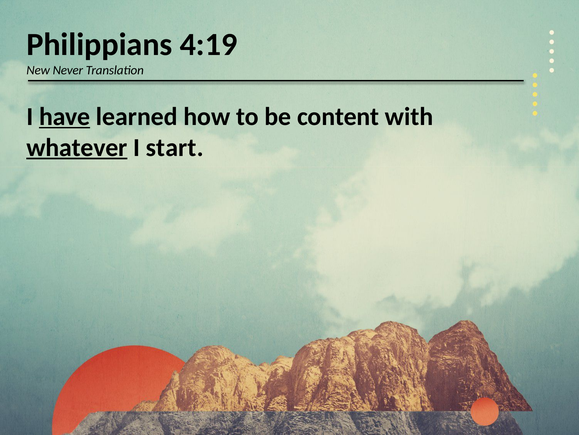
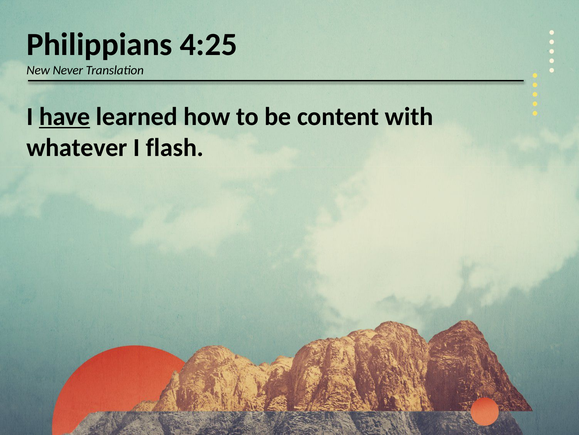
4:19: 4:19 -> 4:25
whatever underline: present -> none
start: start -> flash
